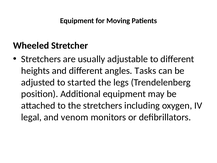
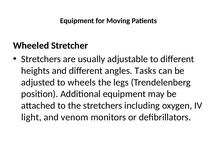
started: started -> wheels
legal: legal -> light
